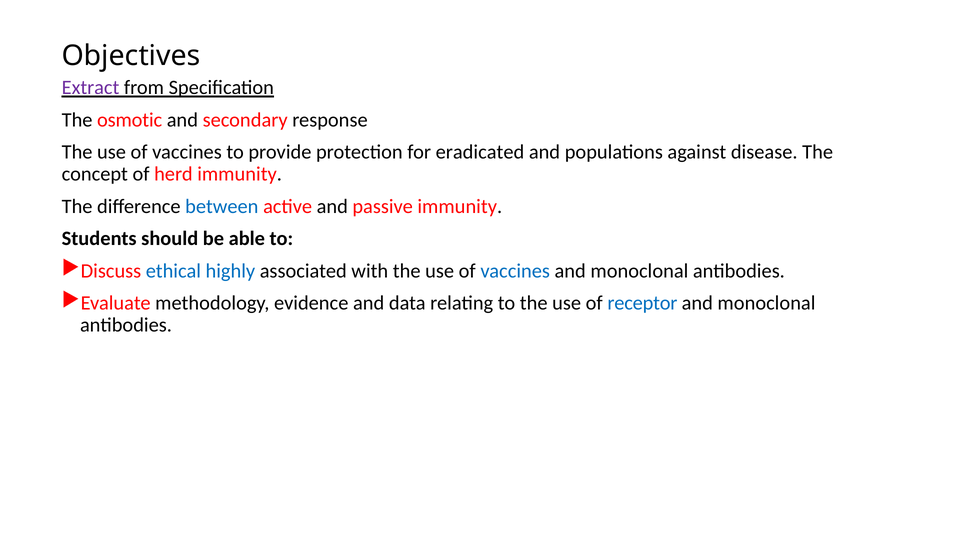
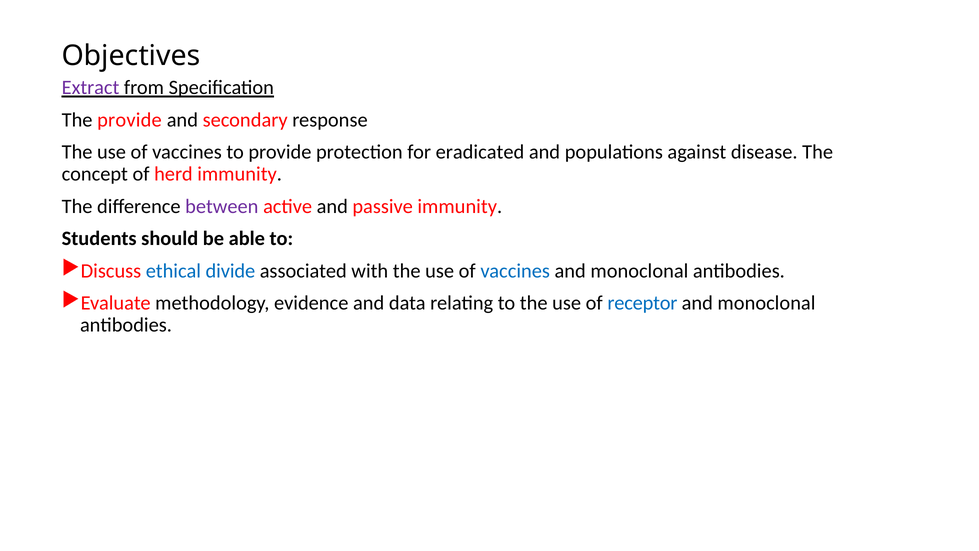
The osmotic: osmotic -> provide
between colour: blue -> purple
highly: highly -> divide
